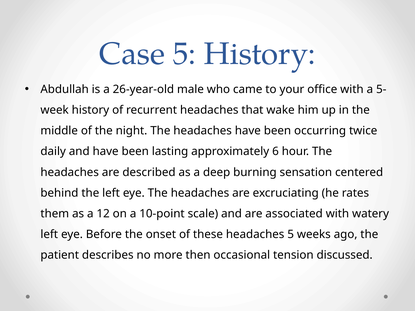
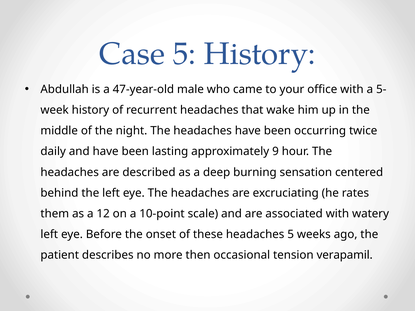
26-year-old: 26-year-old -> 47-year-old
6: 6 -> 9
discussed: discussed -> verapamil
